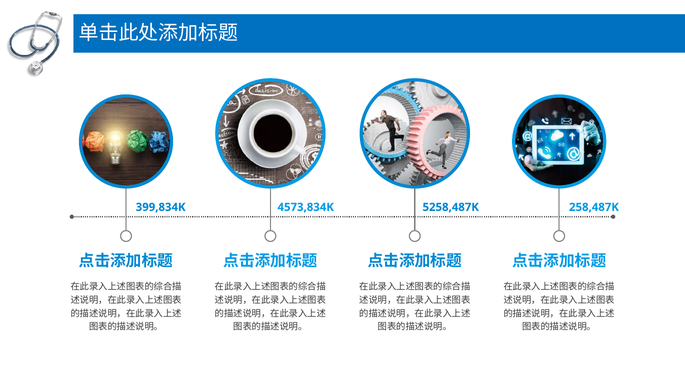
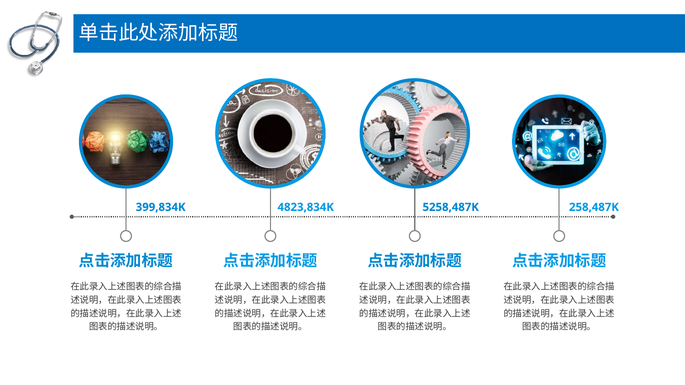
4573,834K: 4573,834K -> 4823,834K
